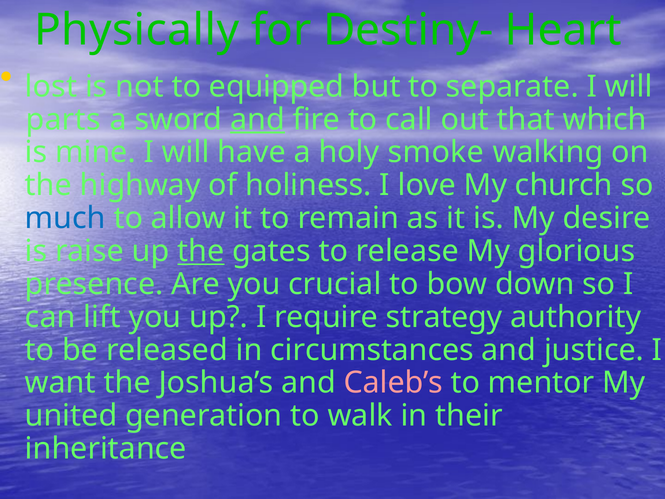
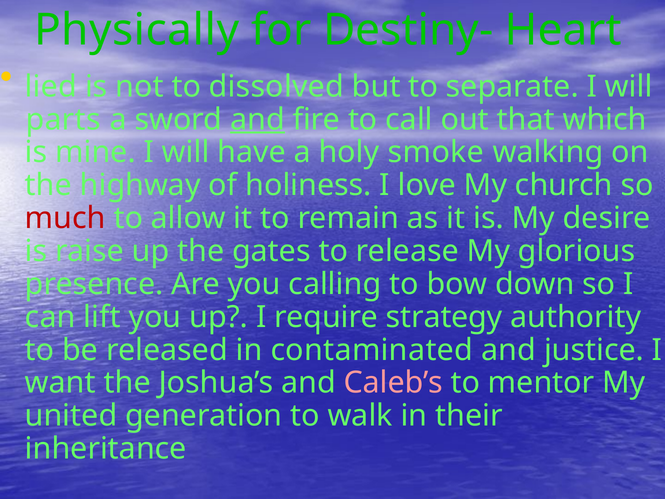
lost: lost -> lied
equipped: equipped -> dissolved
much colour: blue -> red
the at (201, 251) underline: present -> none
crucial: crucial -> calling
circumstances: circumstances -> contaminated
